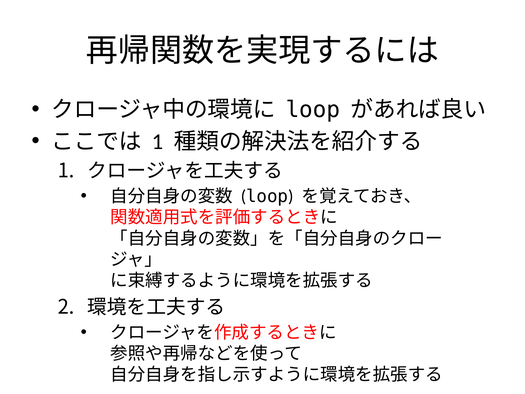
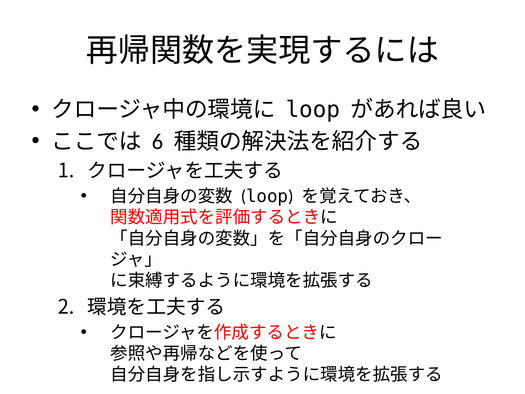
1 at (158, 141): 1 -> 6
